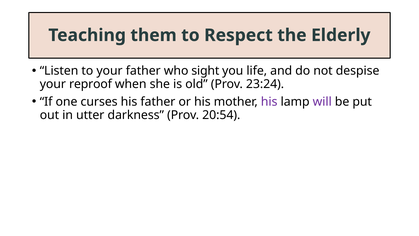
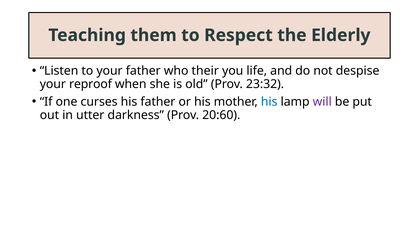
sight: sight -> their
23:24: 23:24 -> 23:32
his at (269, 102) colour: purple -> blue
20:54: 20:54 -> 20:60
